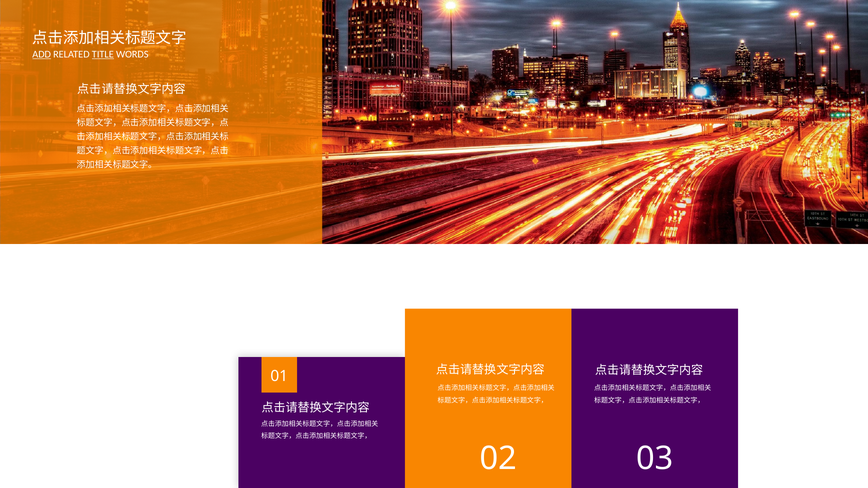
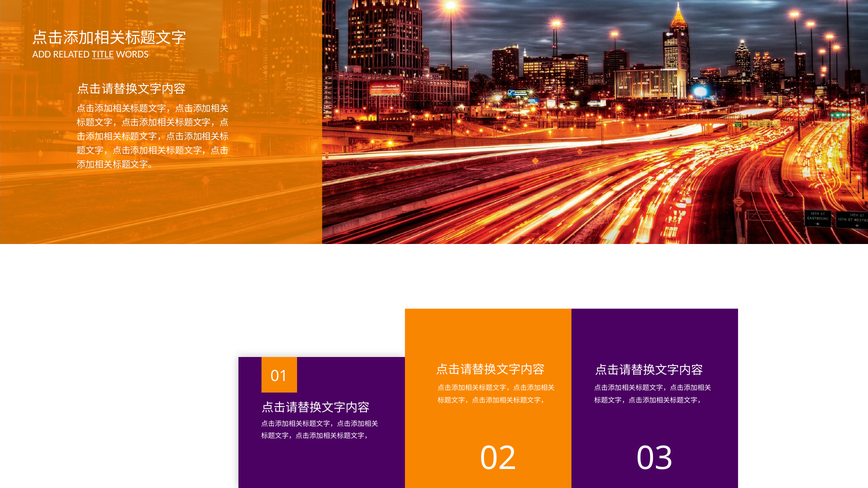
ADD underline: present -> none
